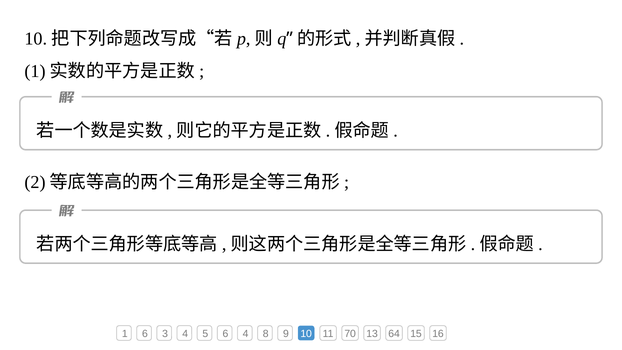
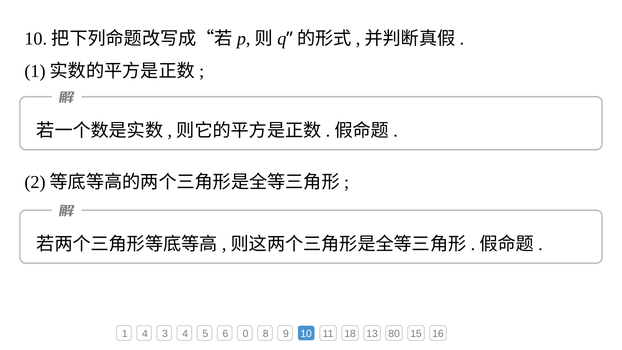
1 6: 6 -> 4
6 4: 4 -> 0
70: 70 -> 18
64: 64 -> 80
